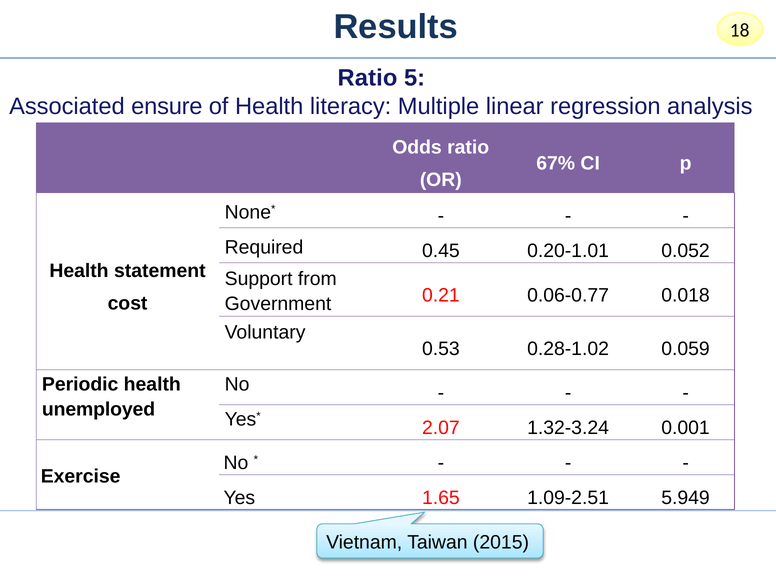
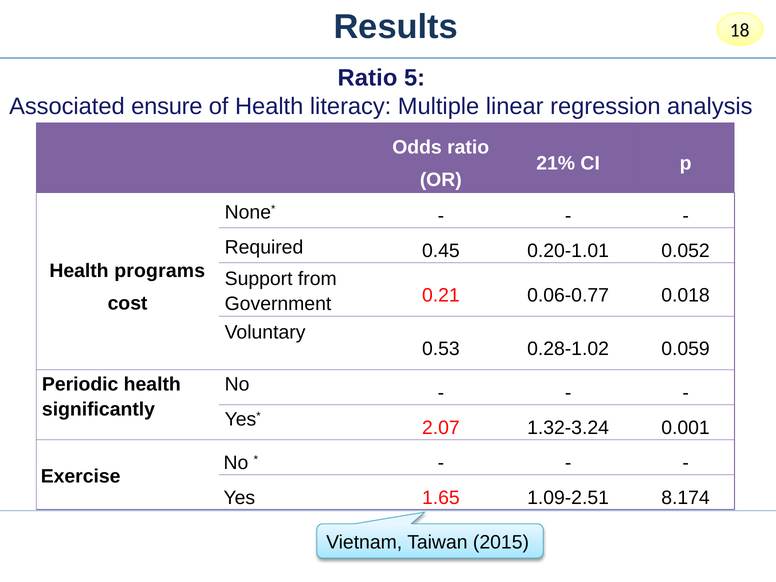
67%: 67% -> 21%
statement: statement -> programs
unemployed: unemployed -> significantly
5.949: 5.949 -> 8.174
